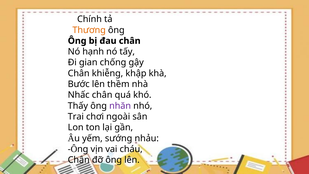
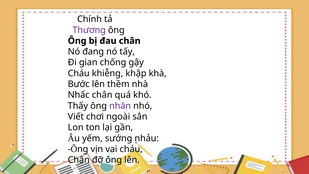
Thương colour: orange -> purple
hạnh: hạnh -> đang
Chân at (79, 73): Chân -> Cháu
Trai: Trai -> Viết
